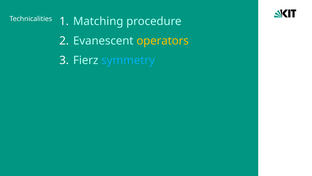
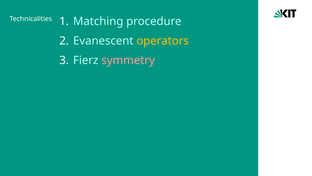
symmetry colour: light blue -> pink
